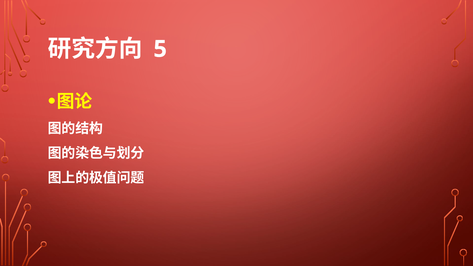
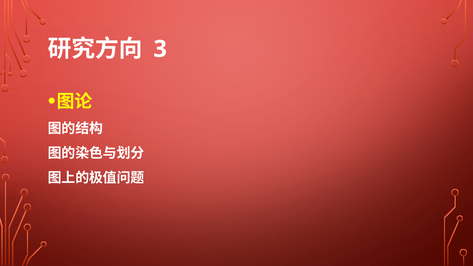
5: 5 -> 3
